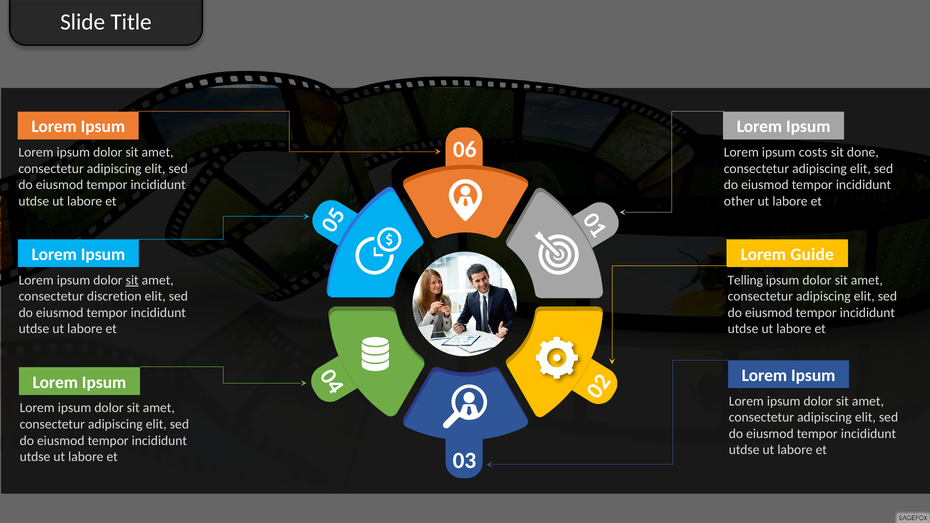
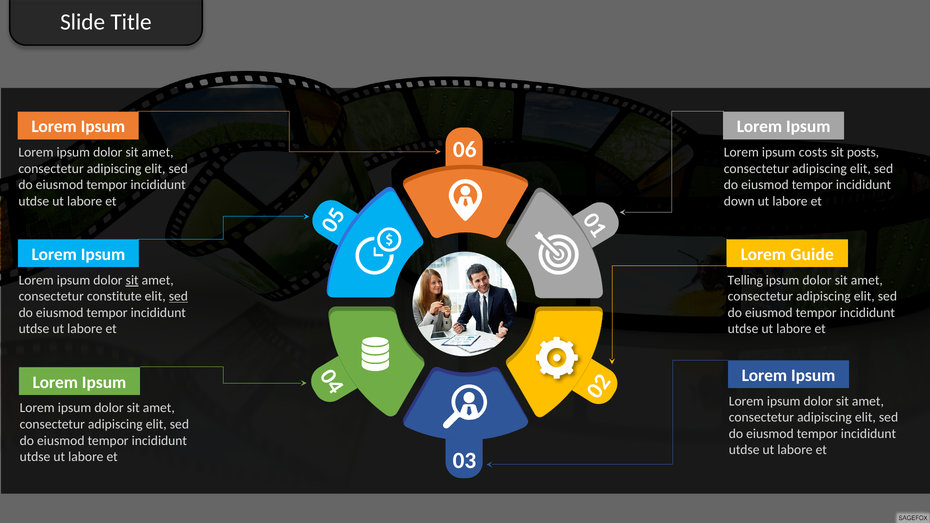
done: done -> posts
other: other -> down
discretion: discretion -> constitute
sed at (178, 296) underline: none -> present
